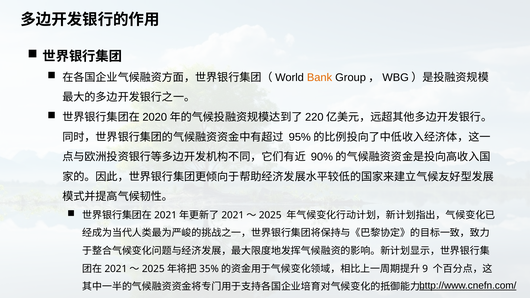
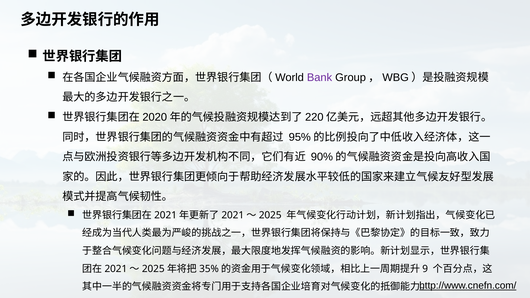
Bank colour: orange -> purple
